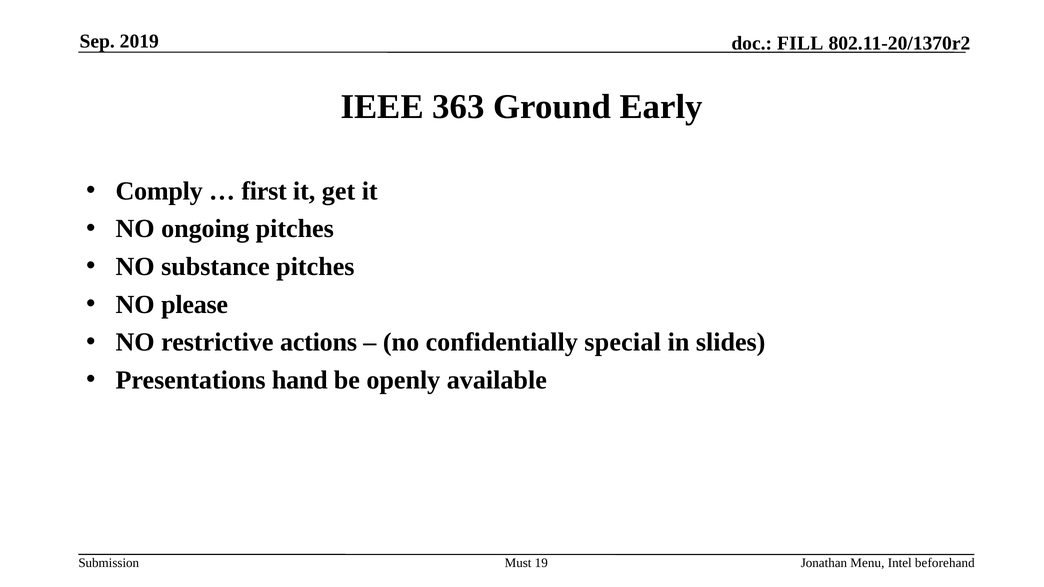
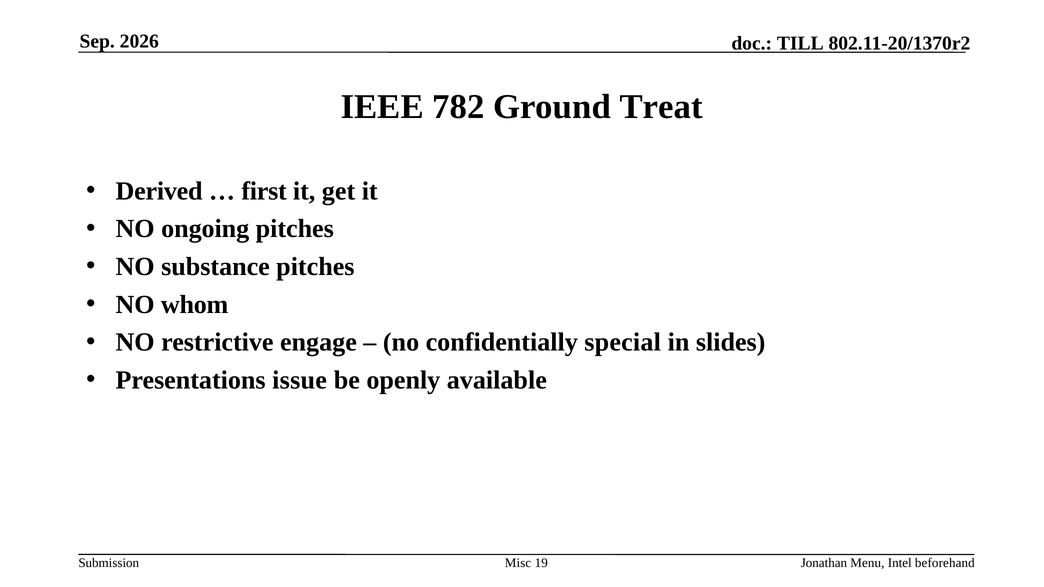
2019: 2019 -> 2026
FILL: FILL -> TILL
363: 363 -> 782
Early: Early -> Treat
Comply: Comply -> Derived
please: please -> whom
actions: actions -> engage
hand: hand -> issue
Must: Must -> Misc
